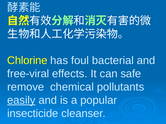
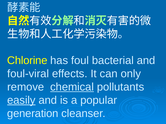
free-viral: free-viral -> foul-viral
safe: safe -> only
chemical underline: none -> present
insecticide: insecticide -> generation
